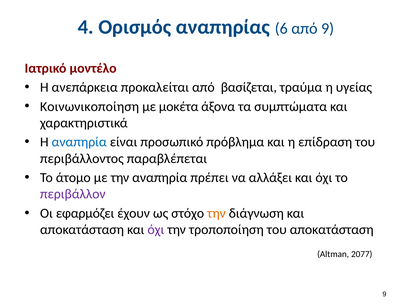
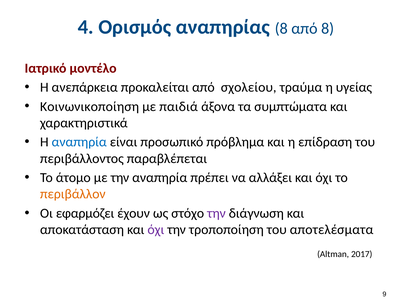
αναπηρίας 6: 6 -> 8
από 9: 9 -> 8
βασίζεται: βασίζεται -> σχολείου
μοκέτα: μοκέτα -> παιδιά
περιβάλλον colour: purple -> orange
την at (216, 213) colour: orange -> purple
του αποκατάσταση: αποκατάσταση -> αποτελέσματα
2077: 2077 -> 2017
